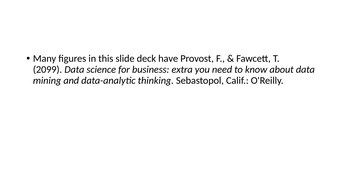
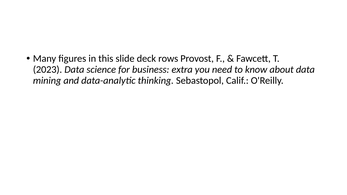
have: have -> rows
2099: 2099 -> 2023
